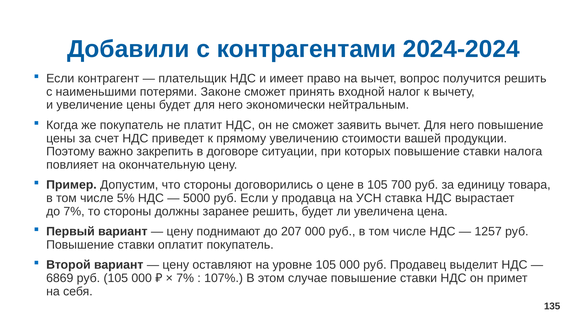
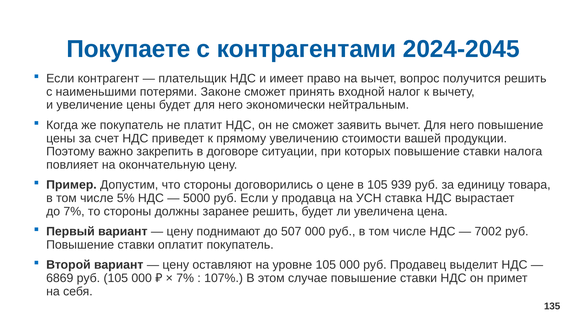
Добавили: Добавили -> Покупаете
2024-2024: 2024-2024 -> 2024-2045
700: 700 -> 939
207: 207 -> 507
1257: 1257 -> 7002
